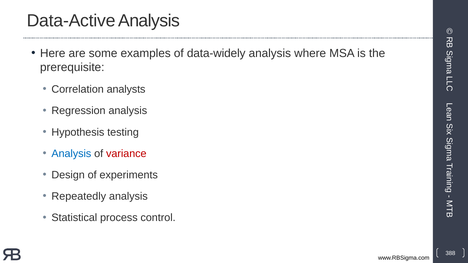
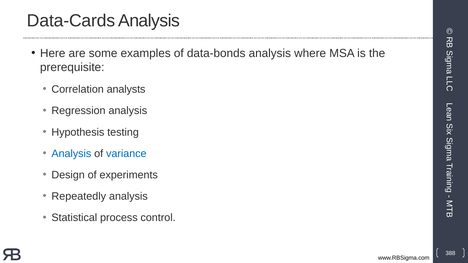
Data-Active: Data-Active -> Data-Cards
data-widely: data-widely -> data-bonds
variance colour: red -> blue
